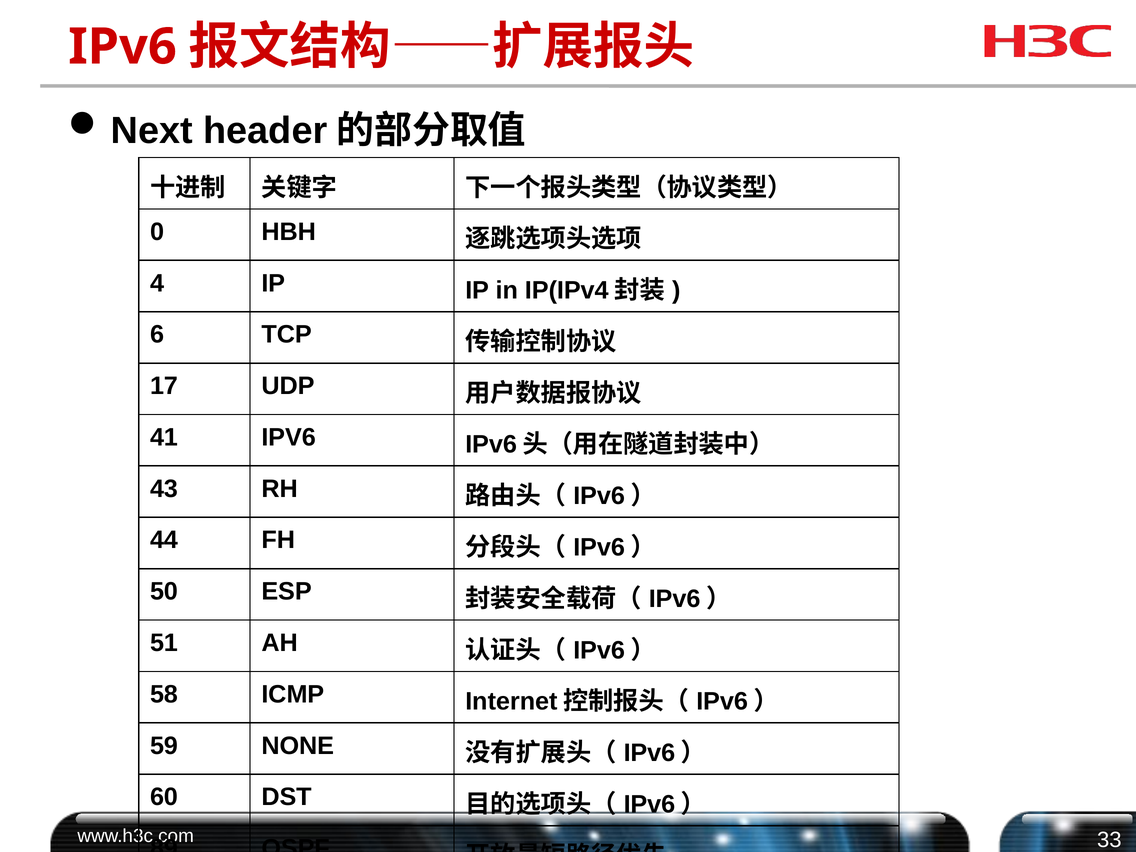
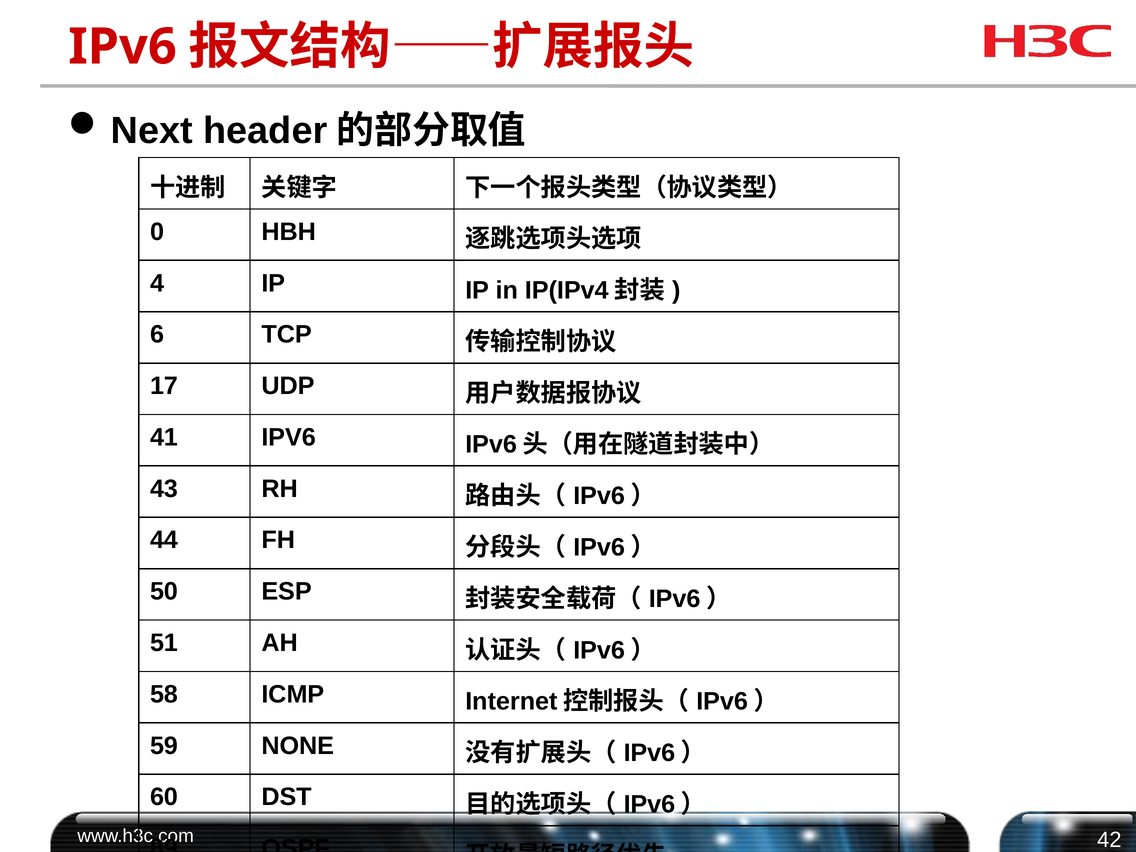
33: 33 -> 42
